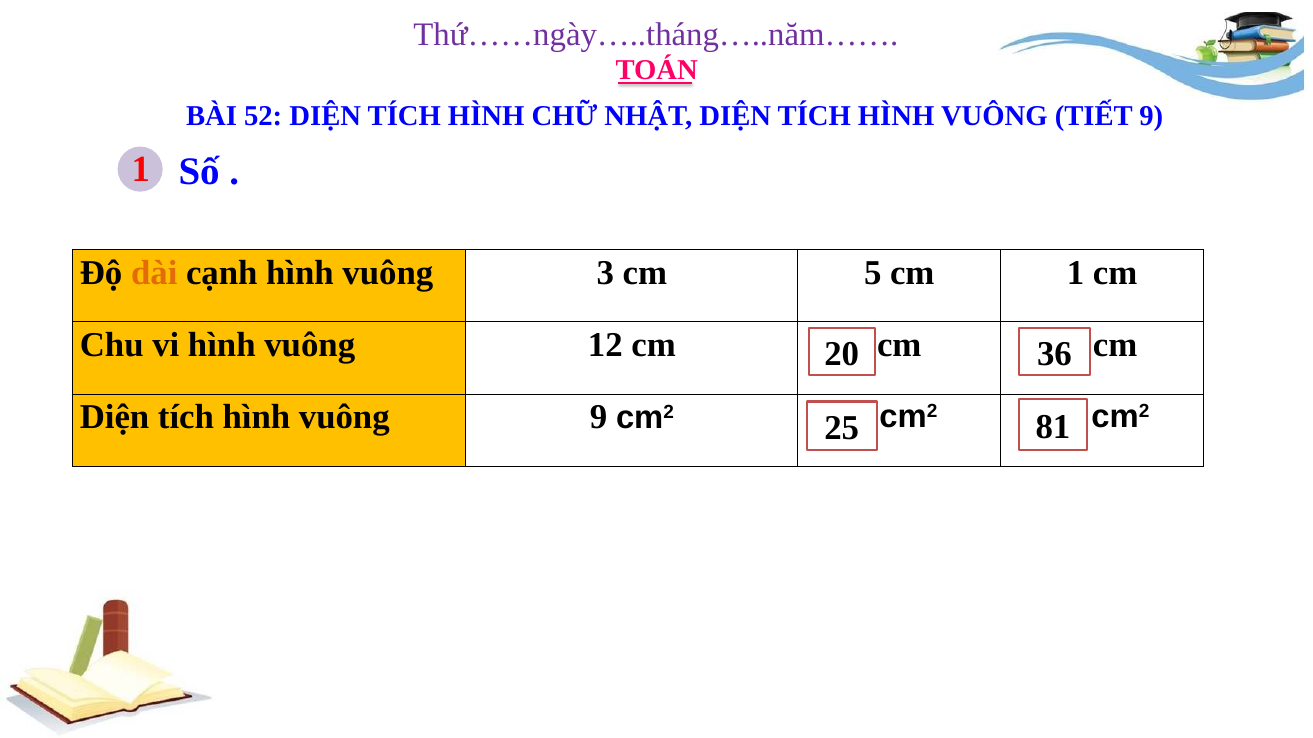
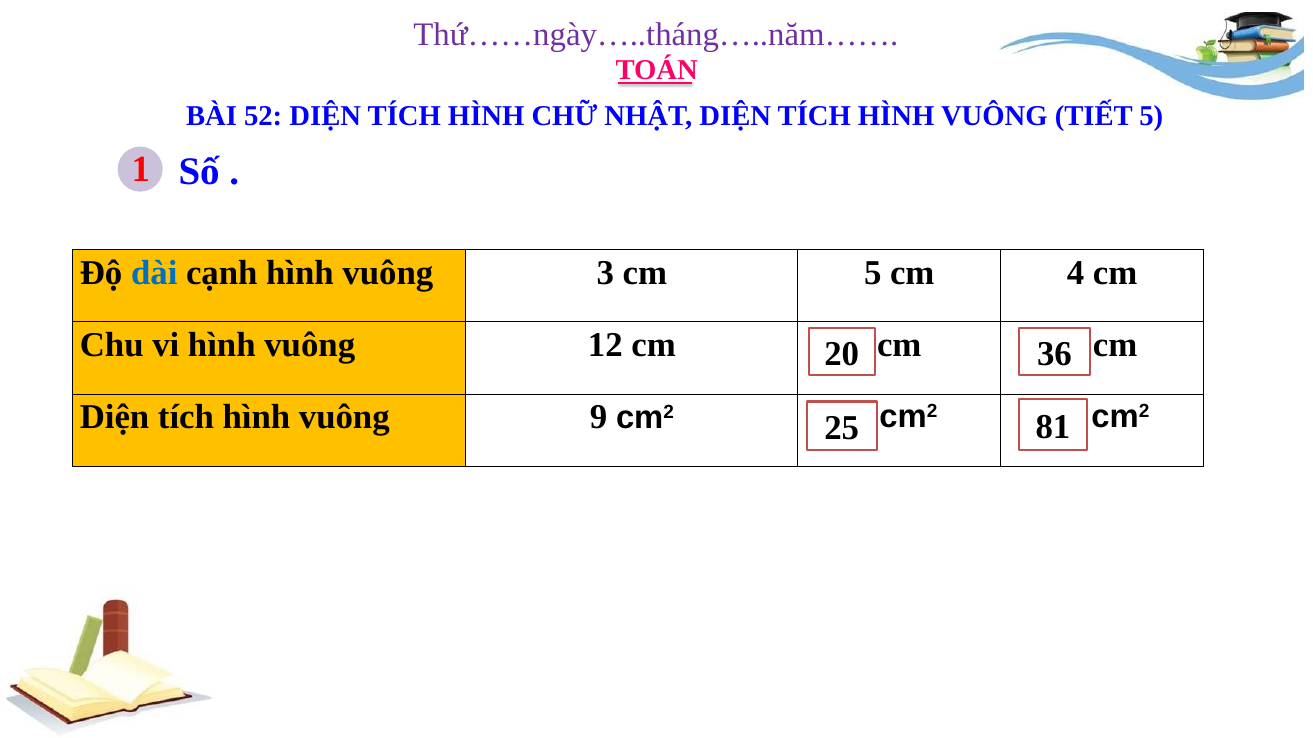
TIẾT 9: 9 -> 5
dài colour: orange -> blue
cm 1: 1 -> 4
